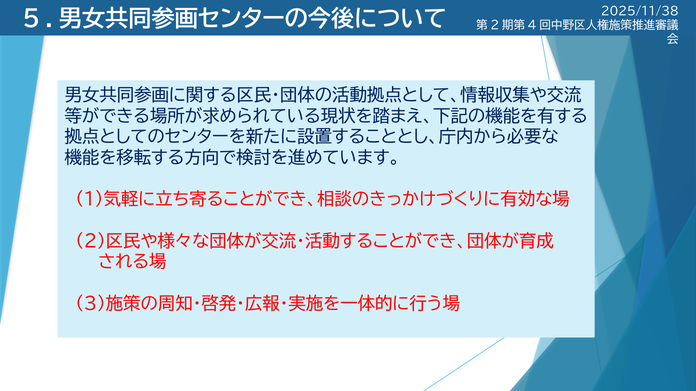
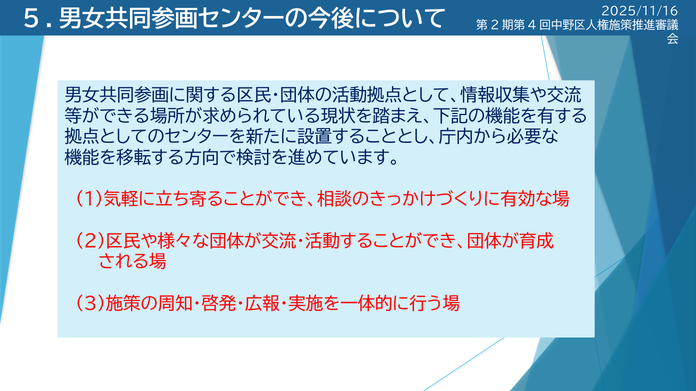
2025/11/38: 2025/11/38 -> 2025/11/16
